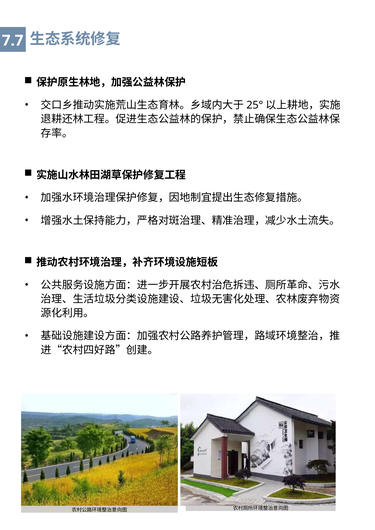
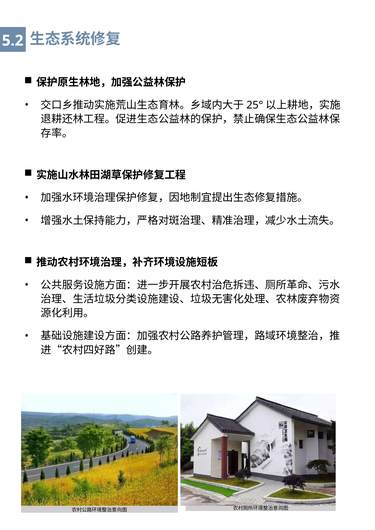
7.7: 7.7 -> 5.2
